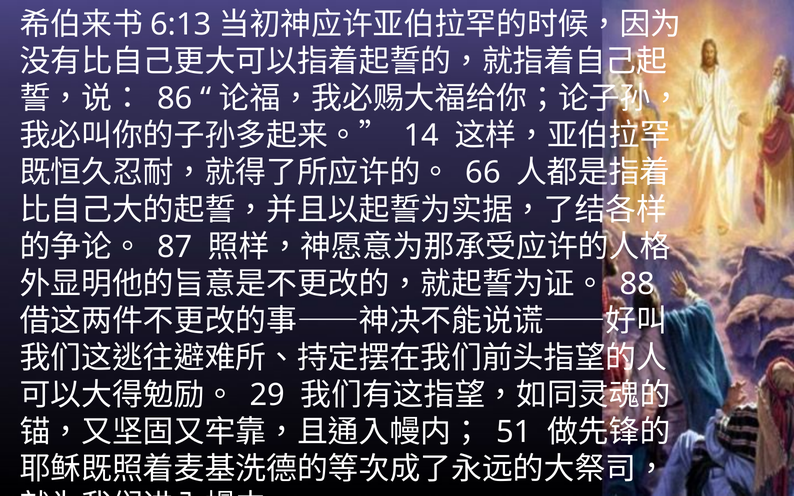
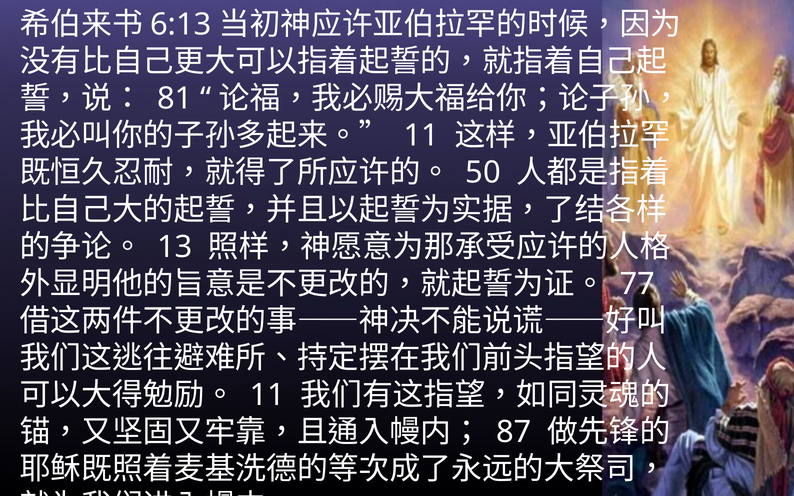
86: 86 -> 81
14 at (421, 136): 14 -> 11
66: 66 -> 50
87: 87 -> 13
88: 88 -> 77
29 at (267, 395): 29 -> 11
51: 51 -> 87
